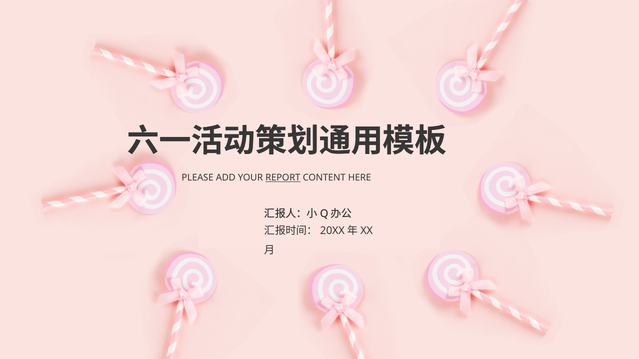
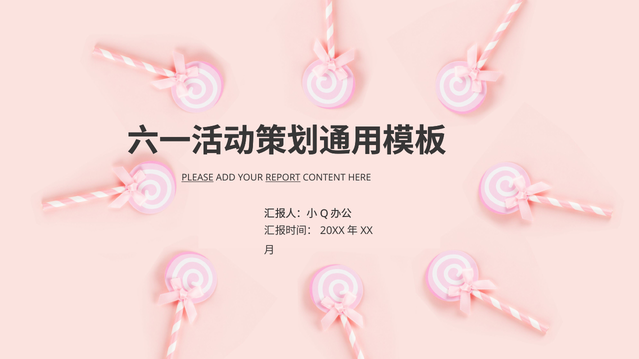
PLEASE underline: none -> present
